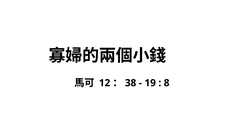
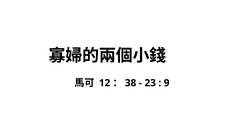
19: 19 -> 23
8: 8 -> 9
